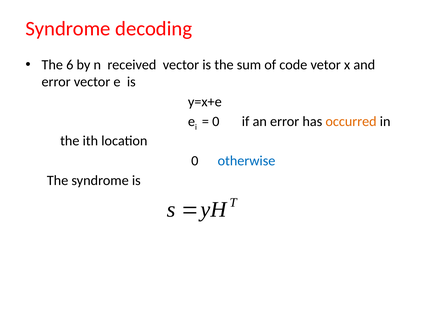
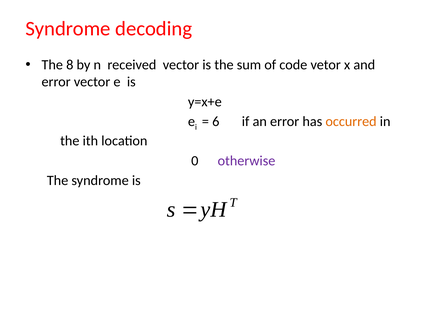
6: 6 -> 8
0 at (216, 122): 0 -> 6
otherwise colour: blue -> purple
